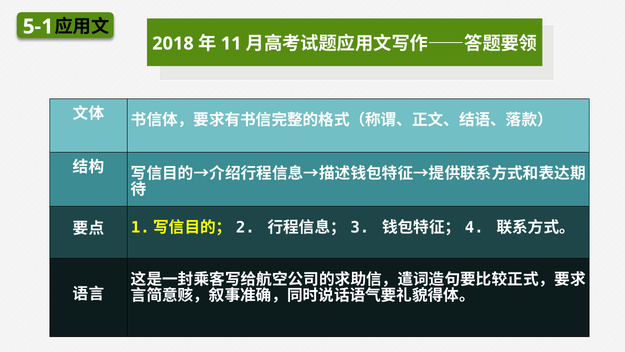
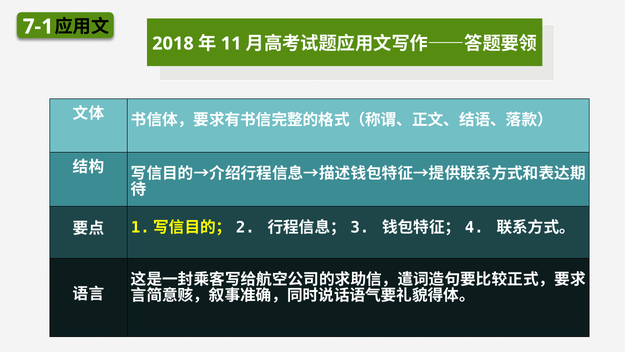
5-1: 5-1 -> 7-1
